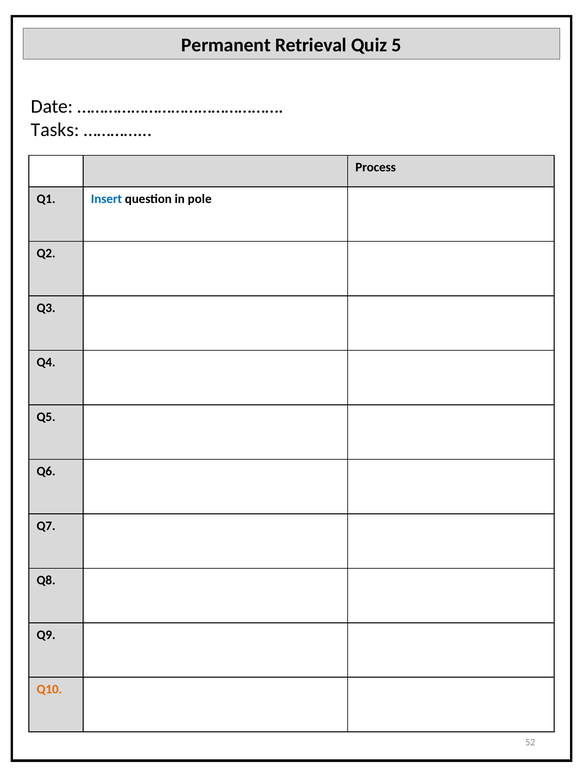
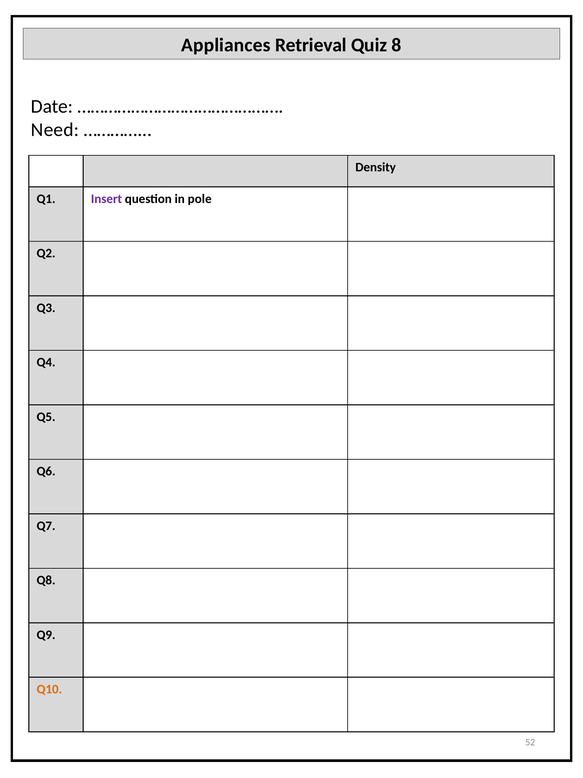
Permanent: Permanent -> Appliances
5: 5 -> 8
Tasks: Tasks -> Need
Process: Process -> Density
Insert colour: blue -> purple
